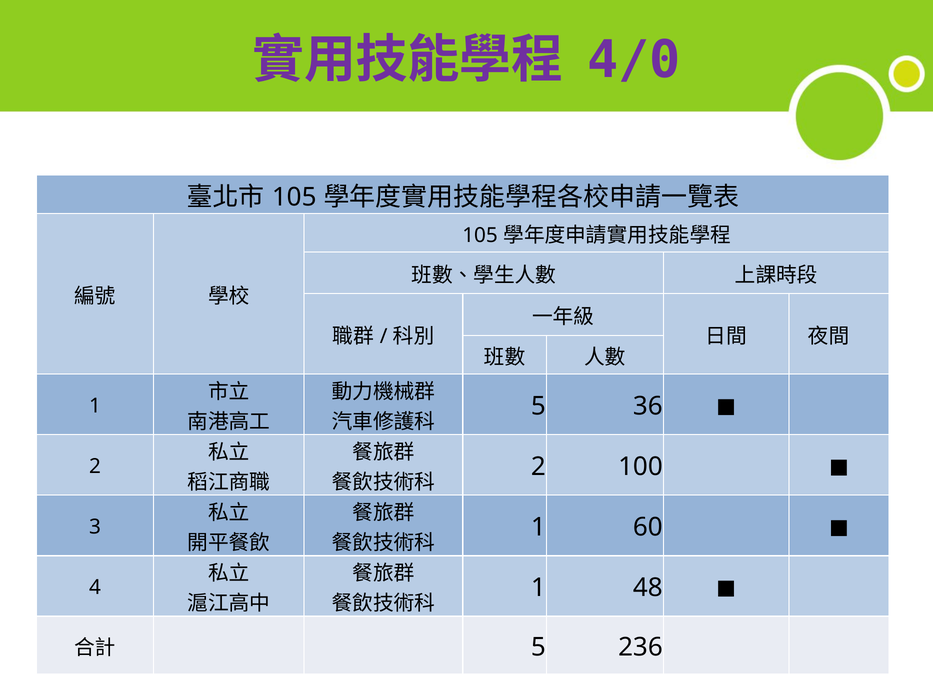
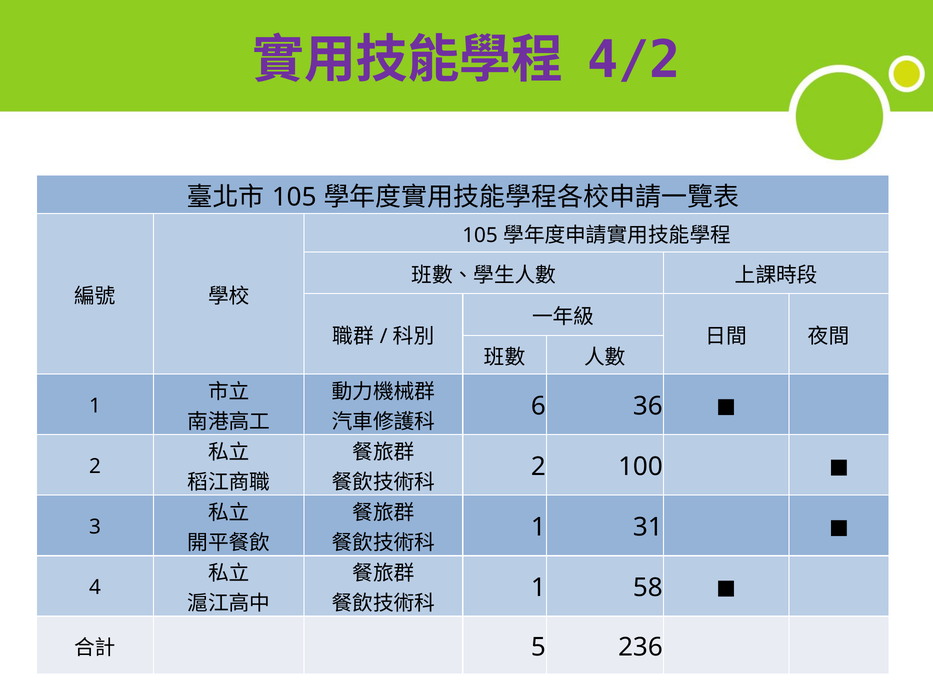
4/0: 4/0 -> 4/2
5 at (538, 406): 5 -> 6
60: 60 -> 31
48: 48 -> 58
